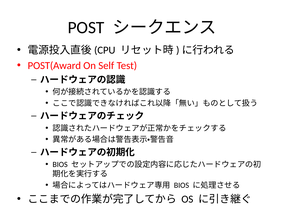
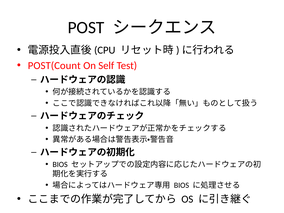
POST(Award: POST(Award -> POST(Count
